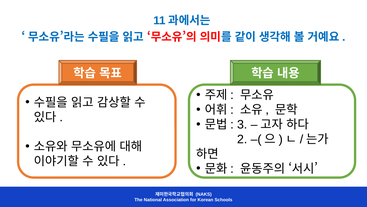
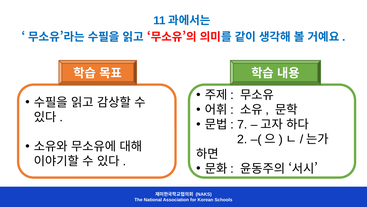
3: 3 -> 7
